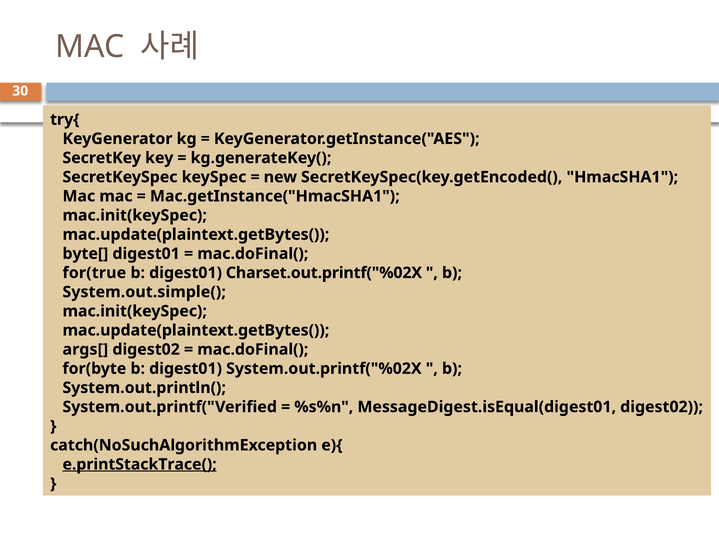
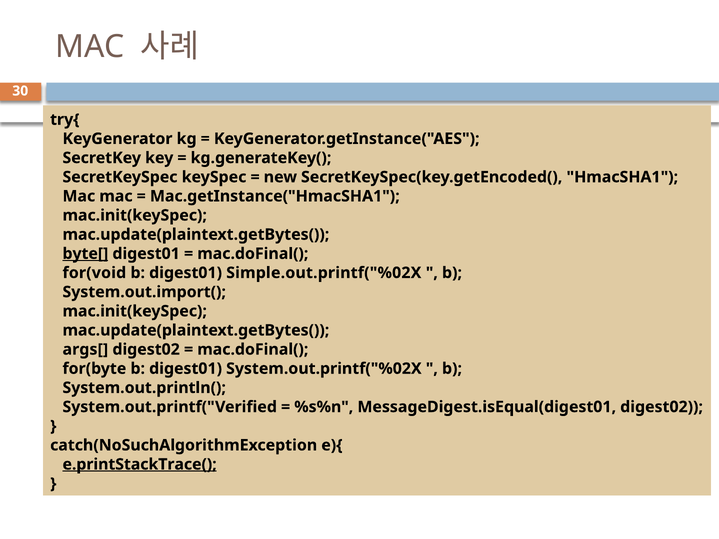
byte[ underline: none -> present
for(true: for(true -> for(void
Charset.out.printf("%02X: Charset.out.printf("%02X -> Simple.out.printf("%02X
System.out.simple(: System.out.simple( -> System.out.import(
